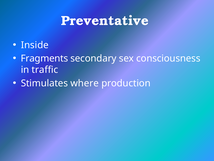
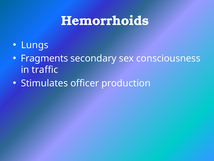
Preventative: Preventative -> Hemorrhoids
Inside: Inside -> Lungs
where: where -> officer
